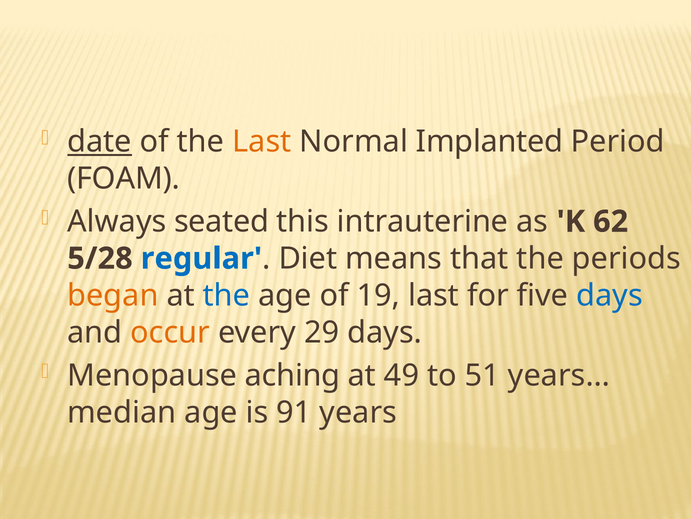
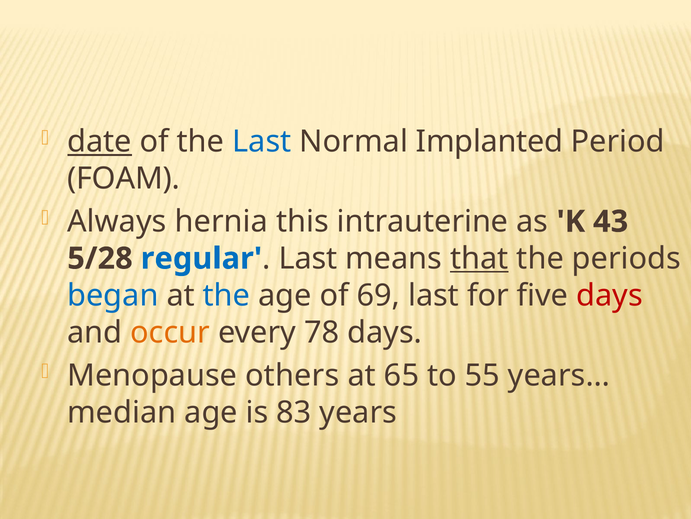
Last at (262, 141) colour: orange -> blue
seated: seated -> hernia
62: 62 -> 43
Diet at (308, 258): Diet -> Last
that underline: none -> present
began colour: orange -> blue
19: 19 -> 69
days at (610, 295) colour: blue -> red
29: 29 -> 78
aching: aching -> others
49: 49 -> 65
51: 51 -> 55
91: 91 -> 83
